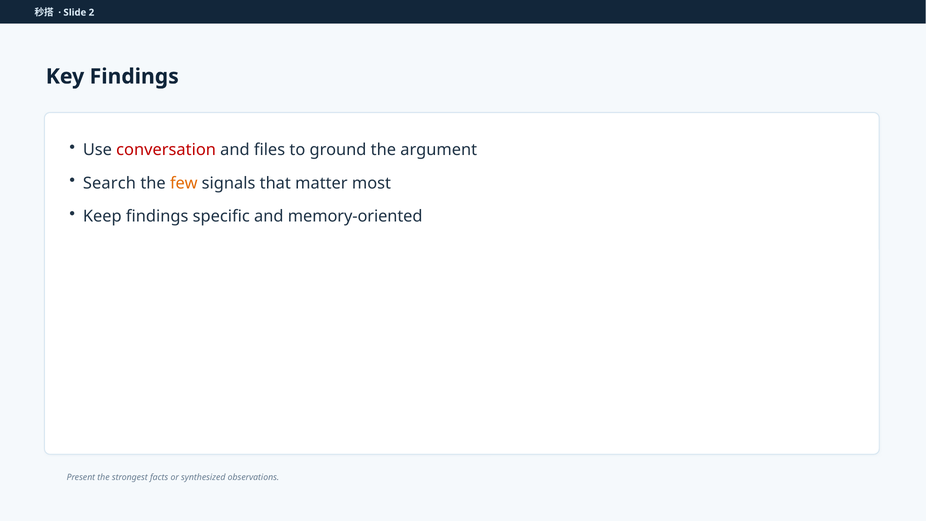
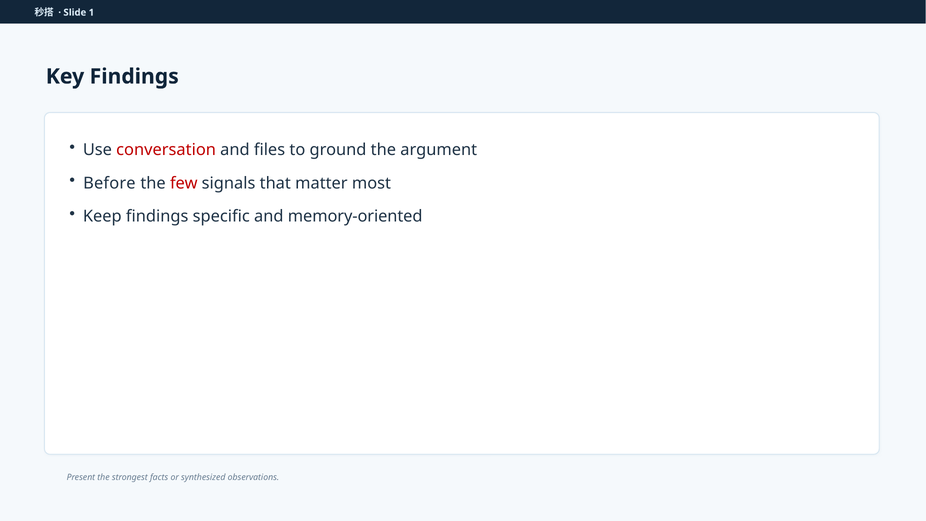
2: 2 -> 1
Search: Search -> Before
few colour: orange -> red
